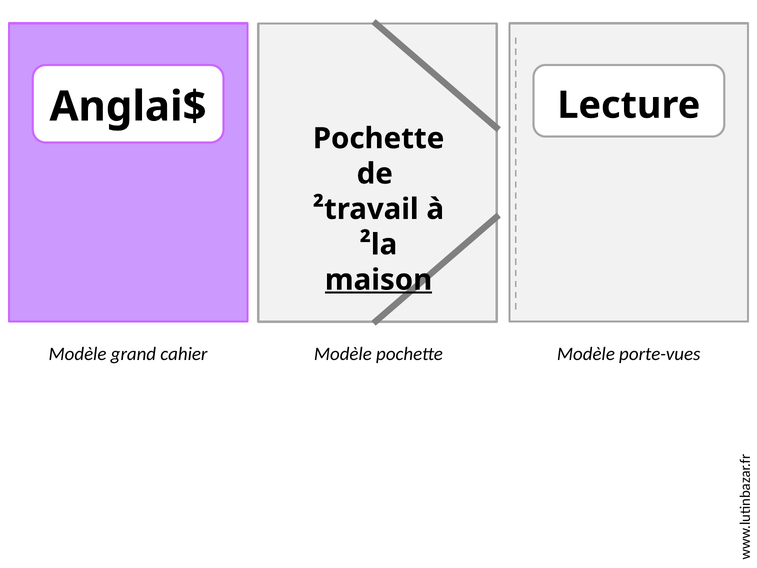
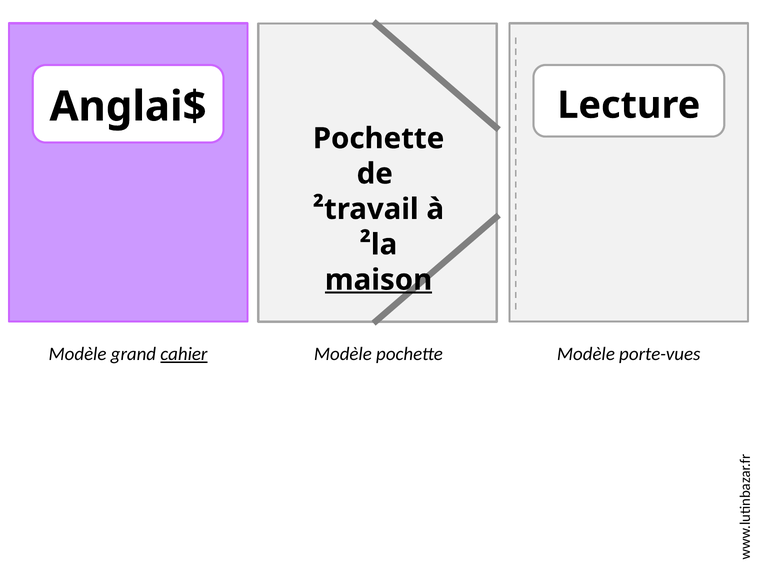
cahier underline: none -> present
